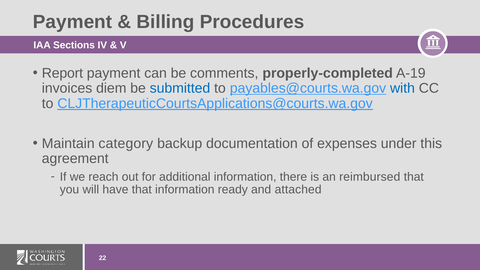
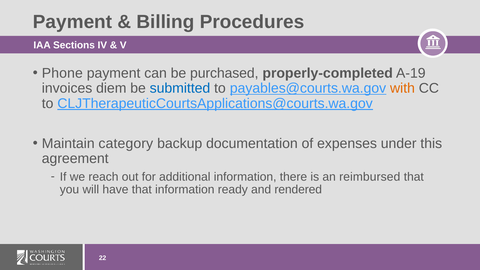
Report: Report -> Phone
comments: comments -> purchased
with colour: blue -> orange
attached: attached -> rendered
